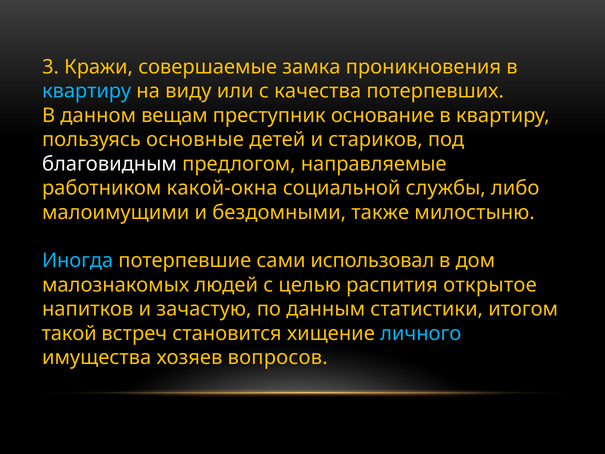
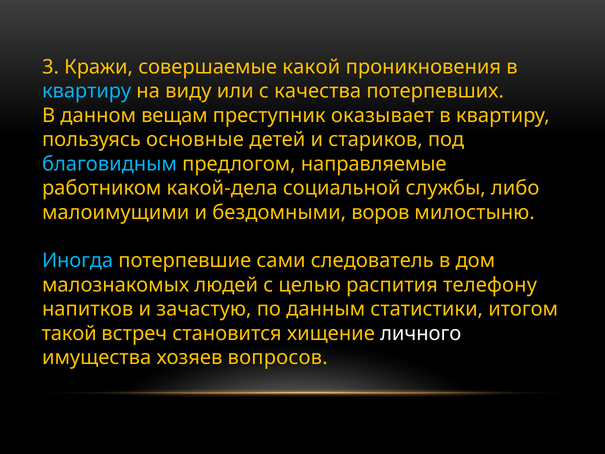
замка: замка -> какой
основание: основание -> оказывает
благовидным colour: white -> light blue
какой-окна: какой-окна -> какой-дела
также: также -> воров
использовал: использовал -> следователь
открытое: открытое -> телефону
личного colour: light blue -> white
